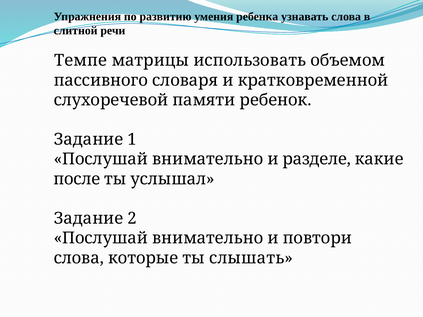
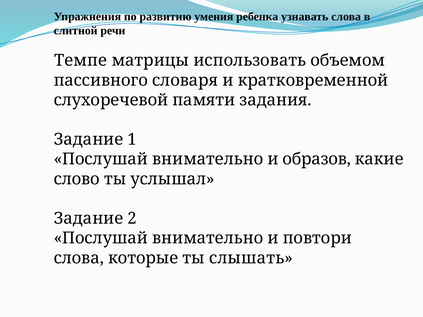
ребенок: ребенок -> задания
разделе: разделе -> образов
после: после -> слово
